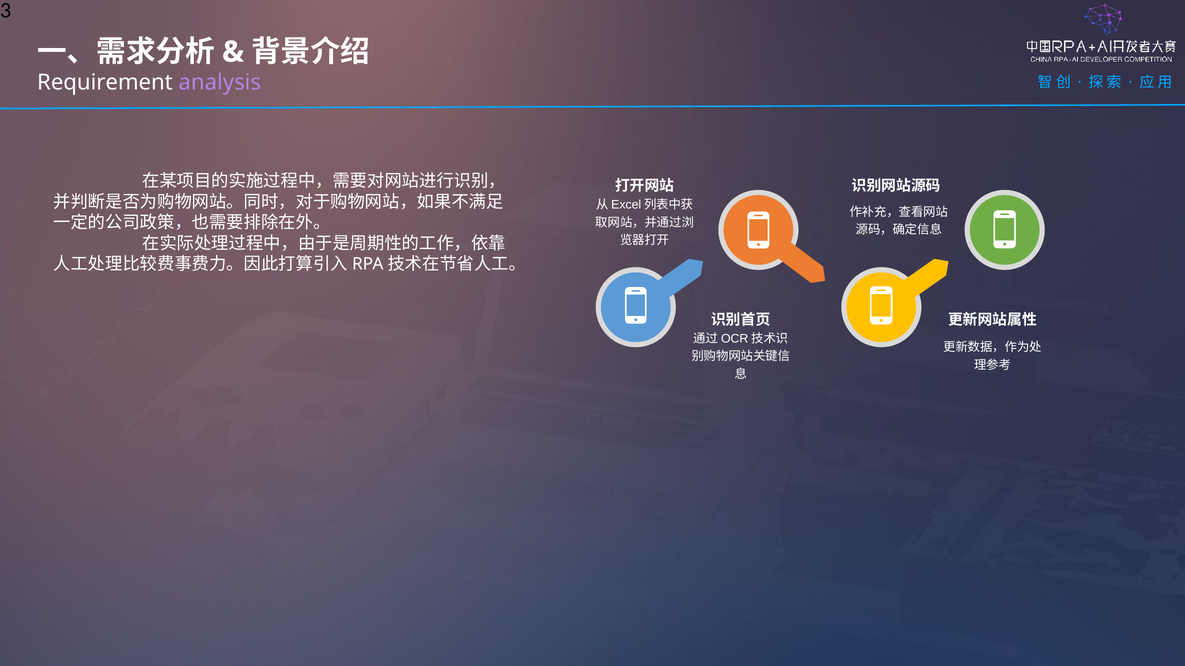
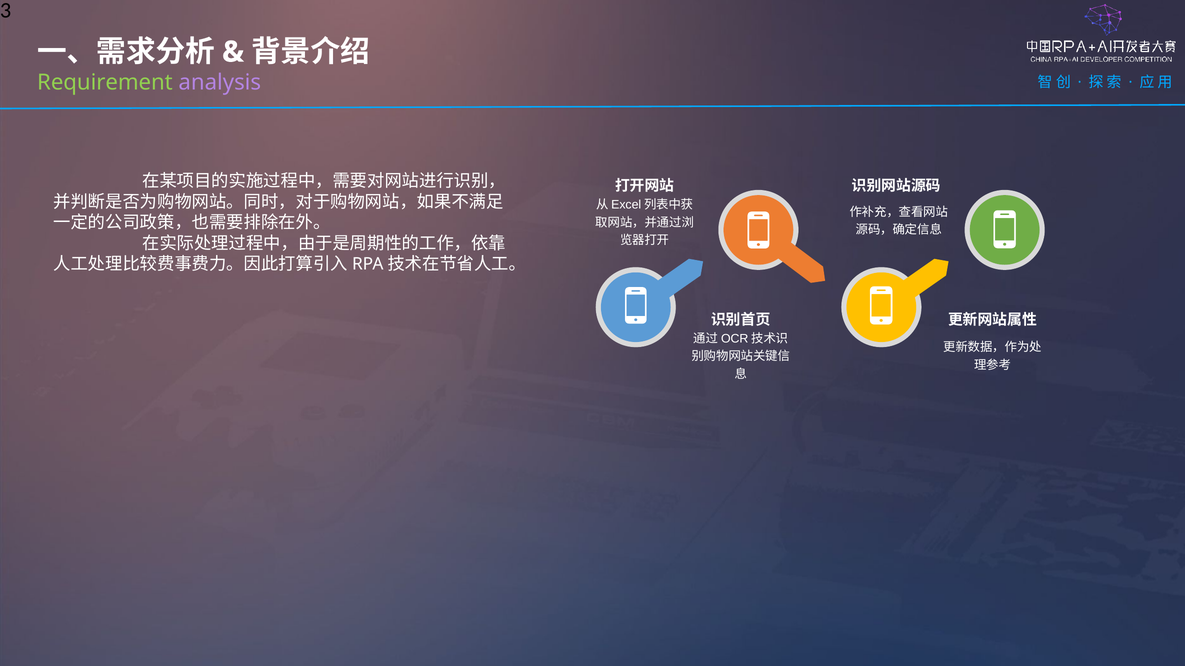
Requirement colour: white -> light green
